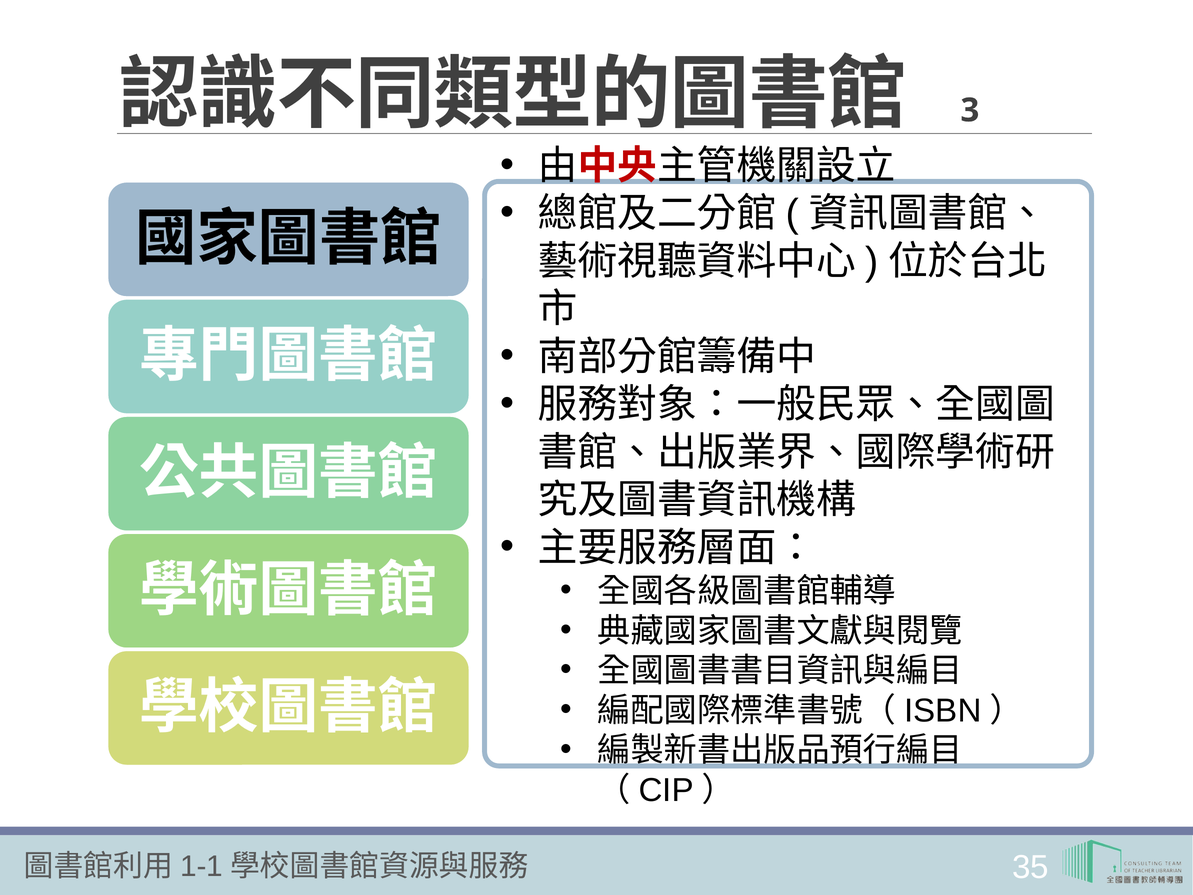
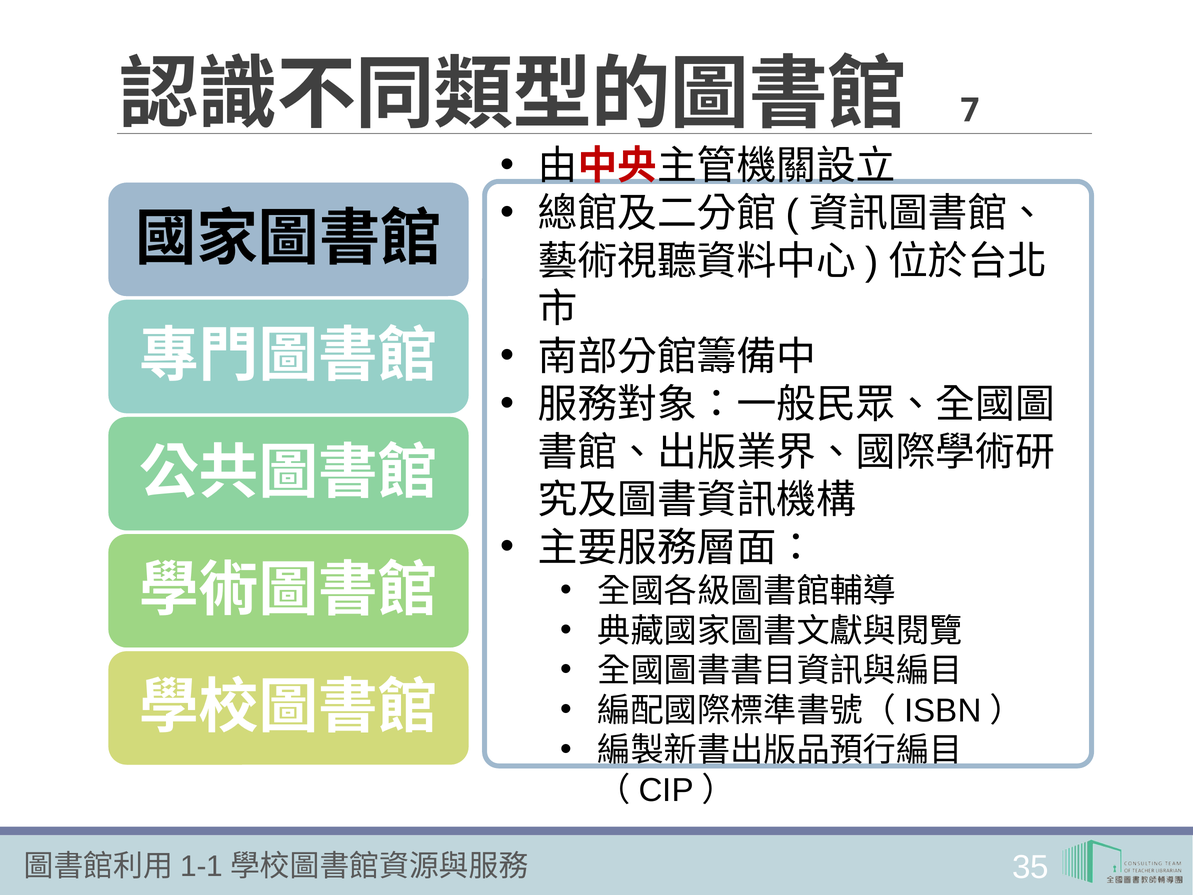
3: 3 -> 7
